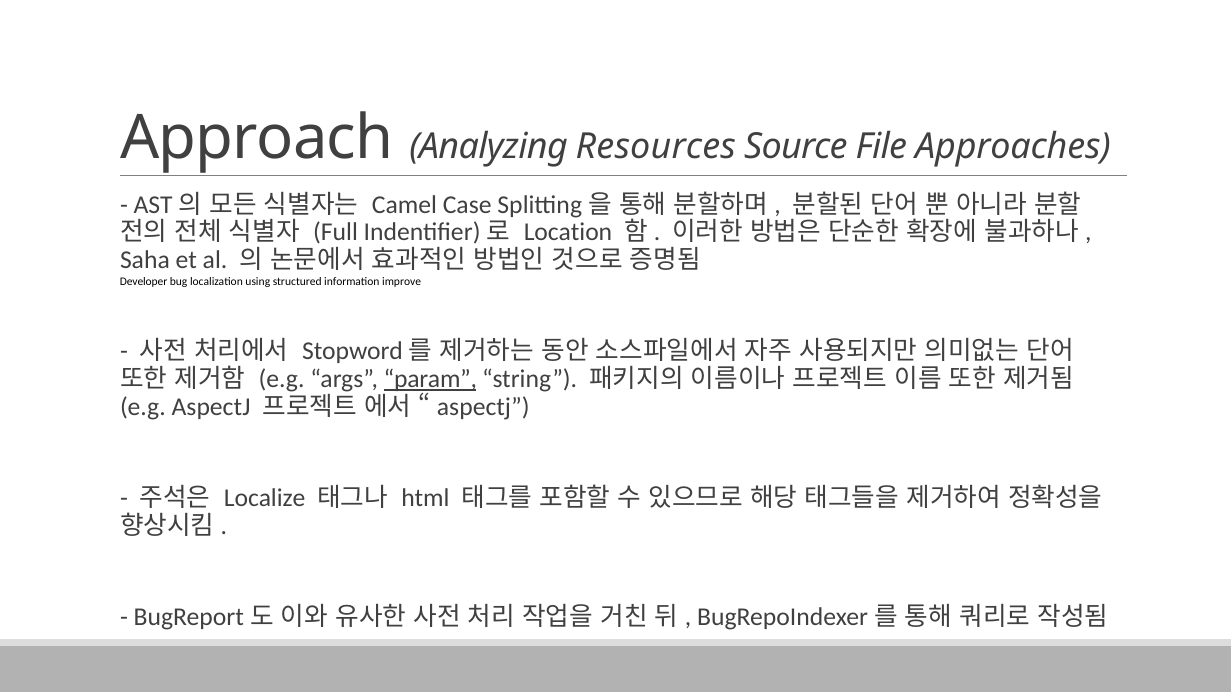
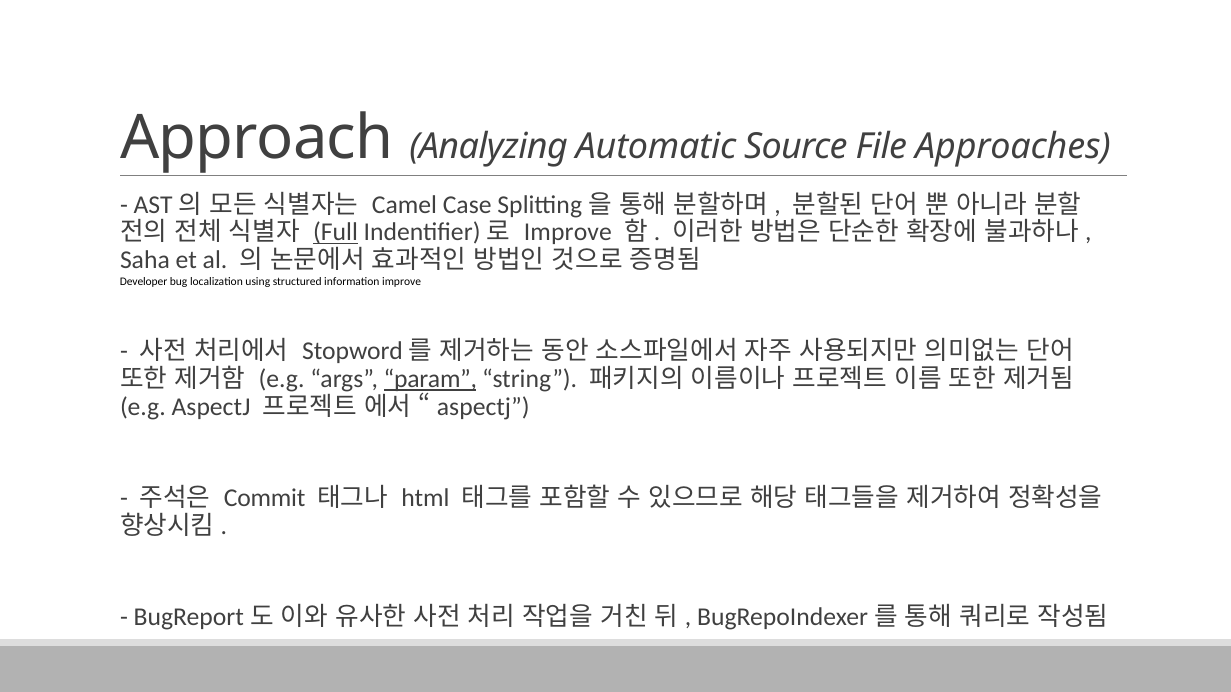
Resources: Resources -> Automatic
Full underline: none -> present
Location at (568, 232): Location -> Improve
Localize: Localize -> Commit
